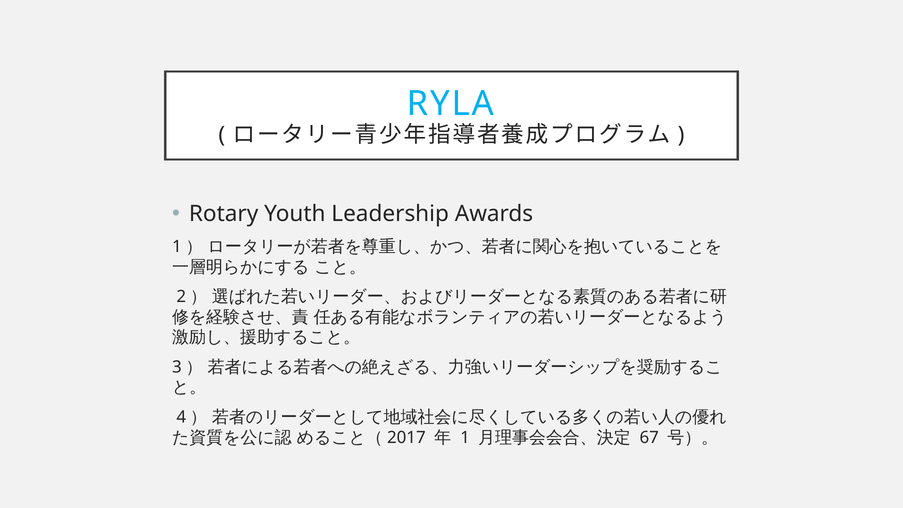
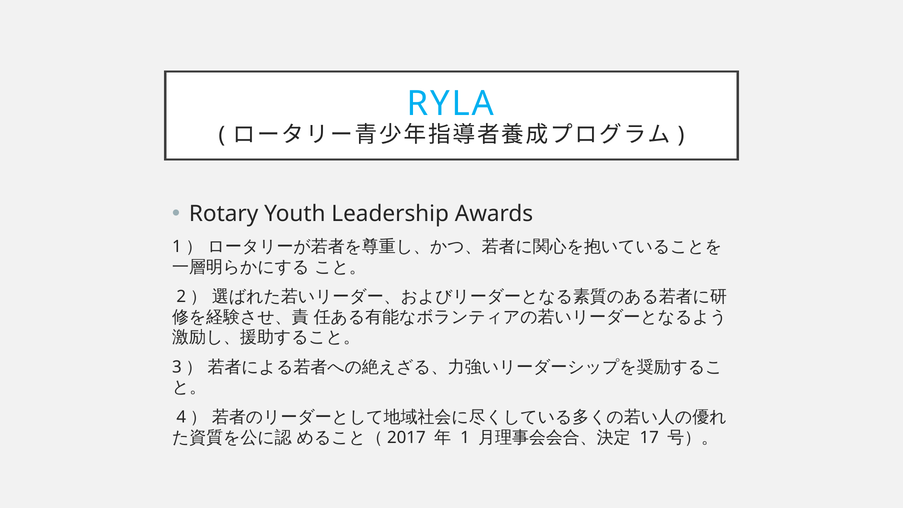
67: 67 -> 17
